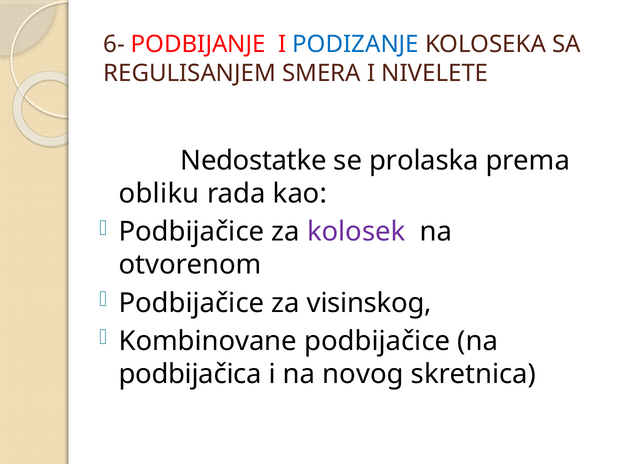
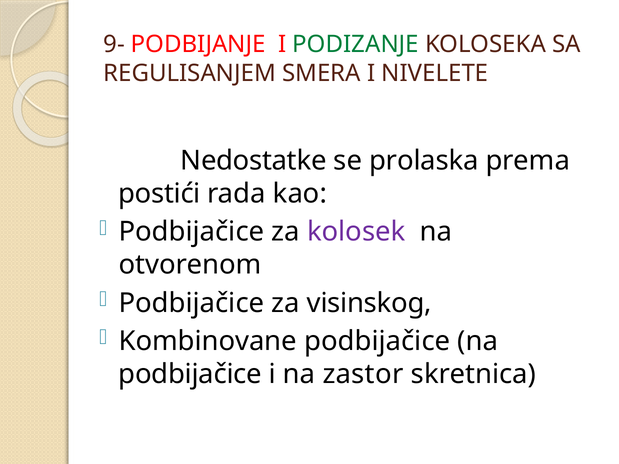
6-: 6- -> 9-
PODIZANJE colour: blue -> green
obliku: obliku -> postići
podbijačica at (190, 374): podbijačica -> podbijačice
novog: novog -> zastor
